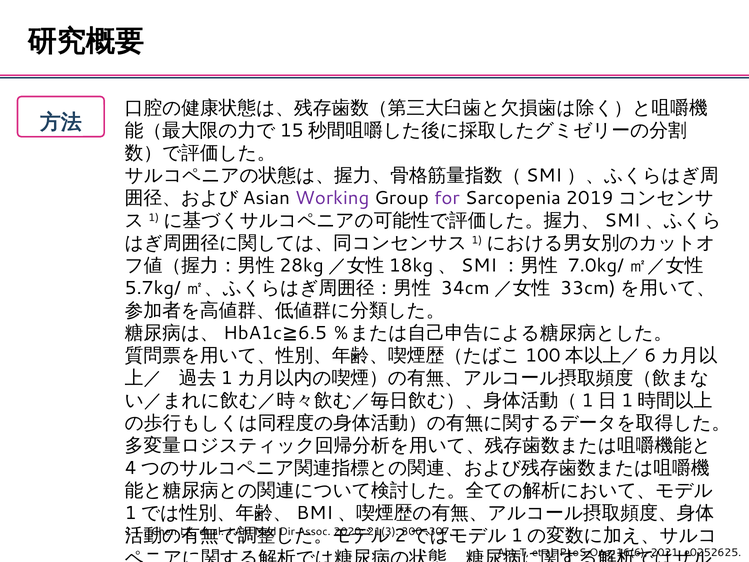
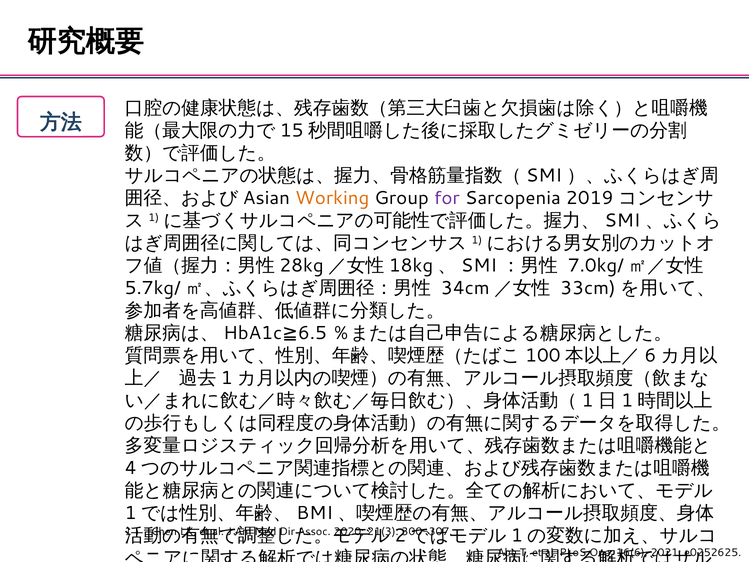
Working colour: purple -> orange
